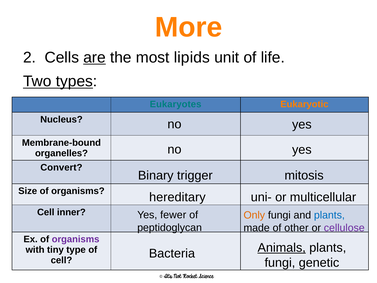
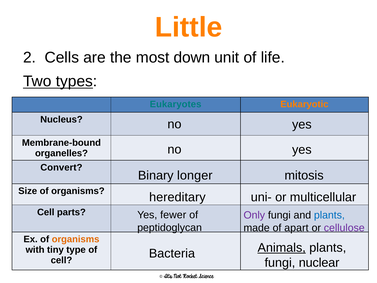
More: More -> Little
are underline: present -> none
lipids: lipids -> down
trigger: trigger -> longer
inner: inner -> parts
Only colour: orange -> purple
other: other -> apart
organisms at (76, 239) colour: purple -> orange
genetic: genetic -> nuclear
